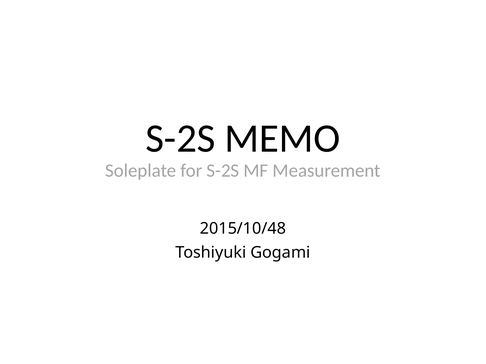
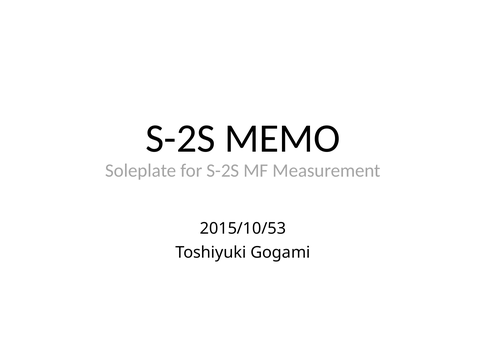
2015/10/48: 2015/10/48 -> 2015/10/53
